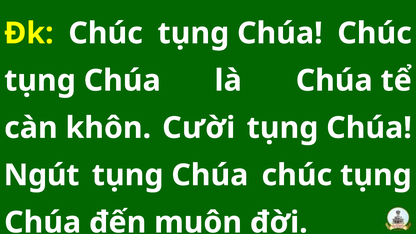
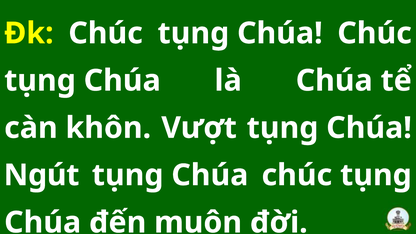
Cười: Cười -> Vượt
